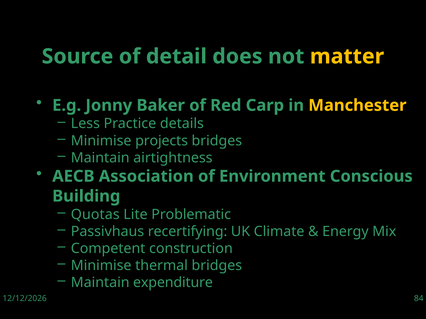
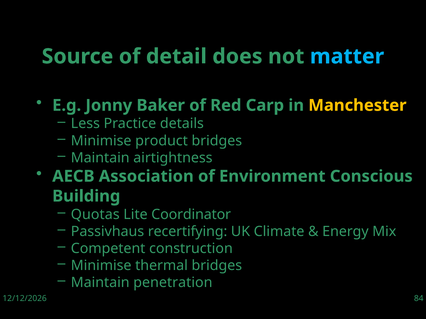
matter colour: yellow -> light blue
projects: projects -> product
Problematic: Problematic -> Coordinator
expenditure: expenditure -> penetration
